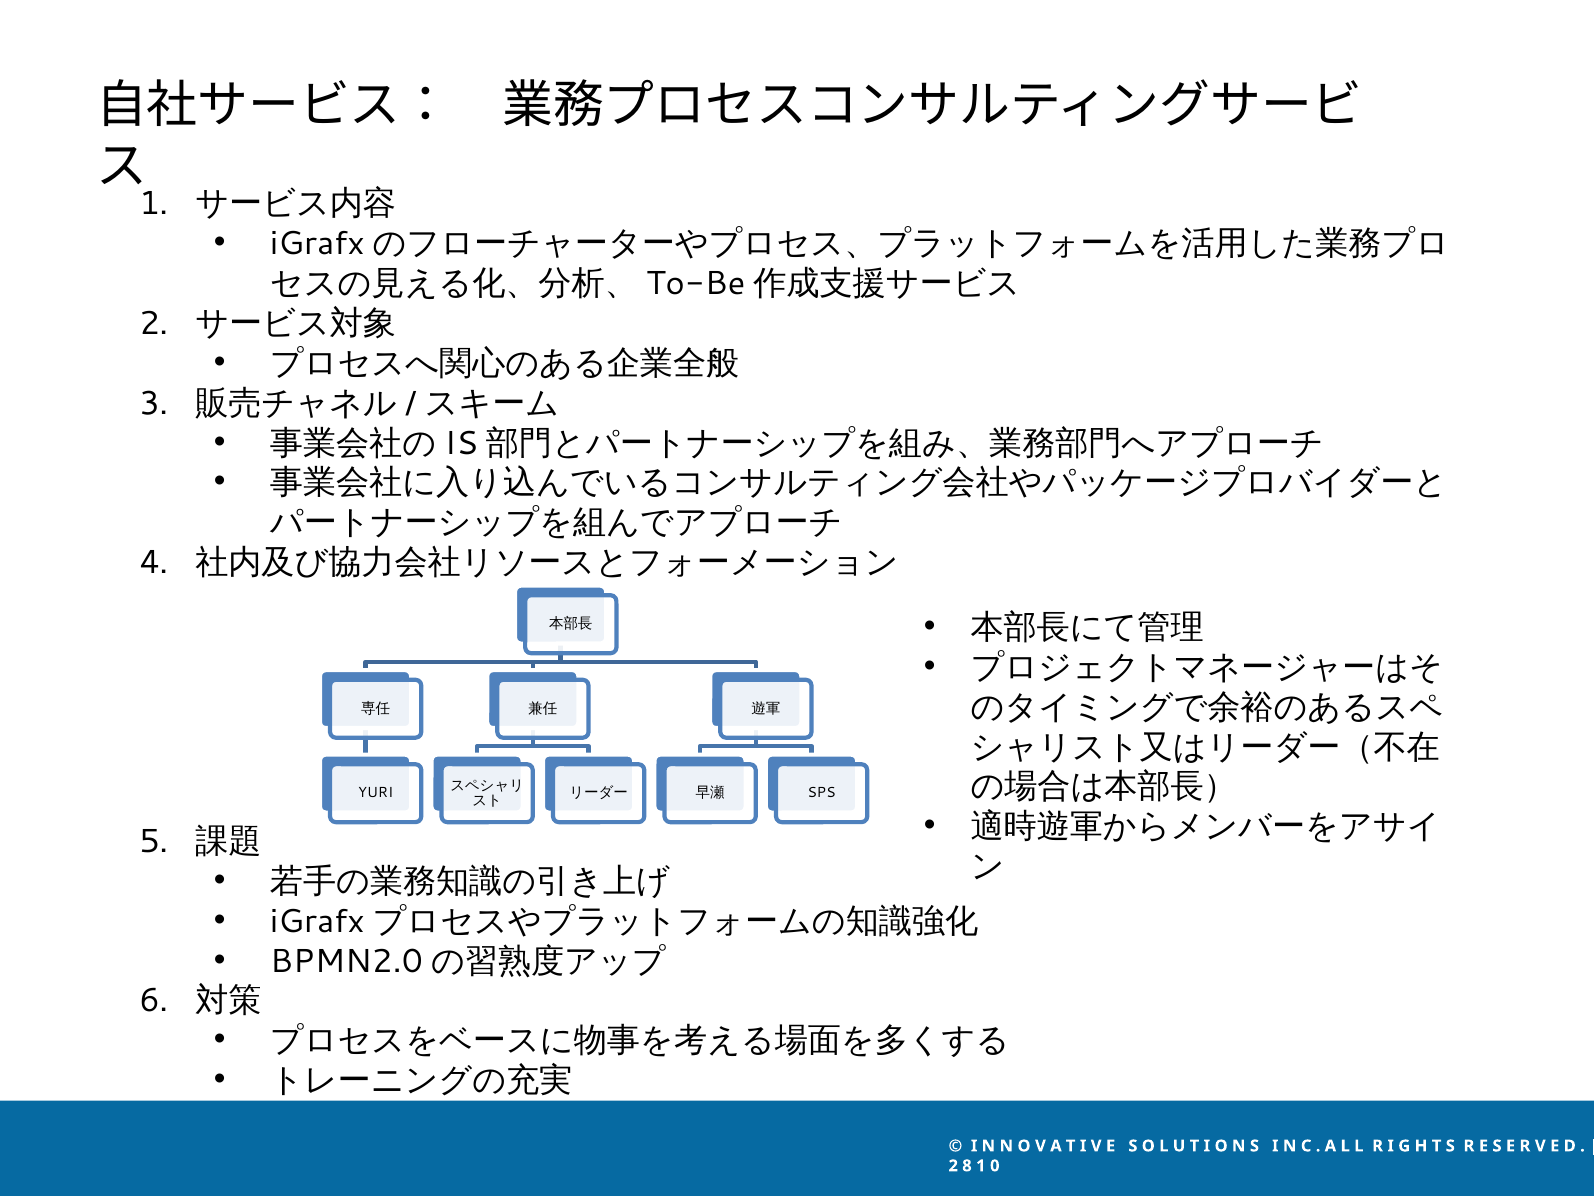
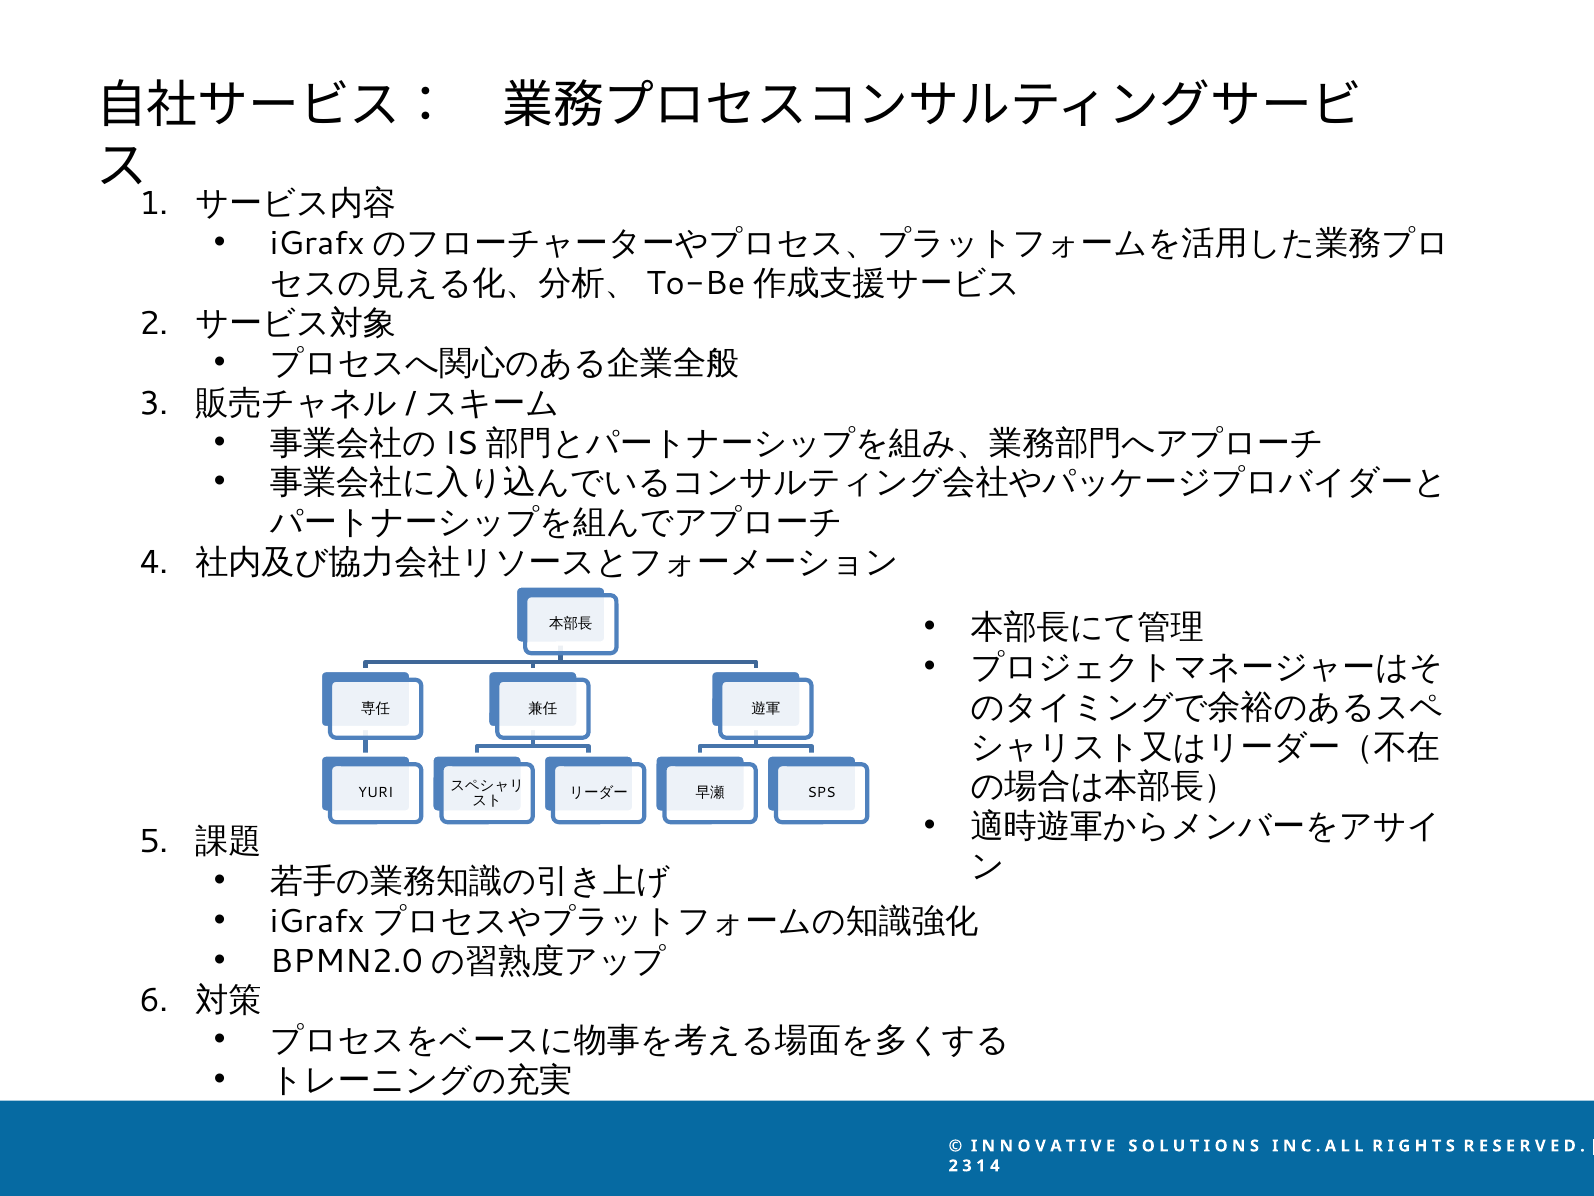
2 8: 8 -> 3
1 0: 0 -> 4
